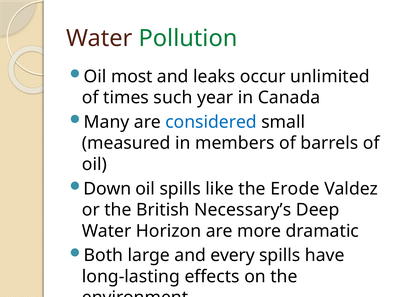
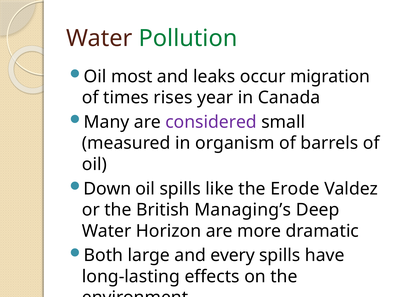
unlimited: unlimited -> migration
such: such -> rises
considered colour: blue -> purple
members: members -> organism
Necessary’s: Necessary’s -> Managing’s
